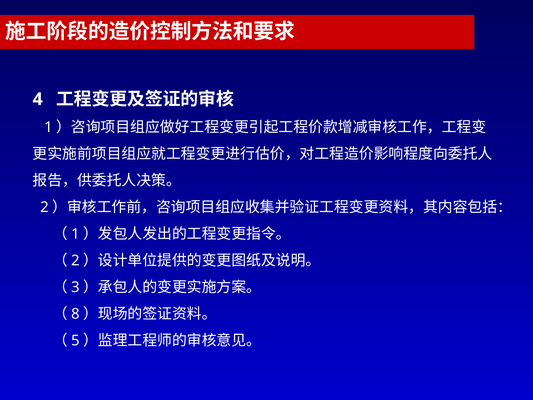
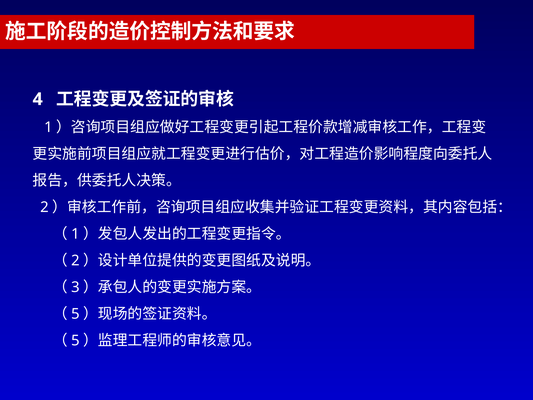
8 at (75, 314): 8 -> 5
